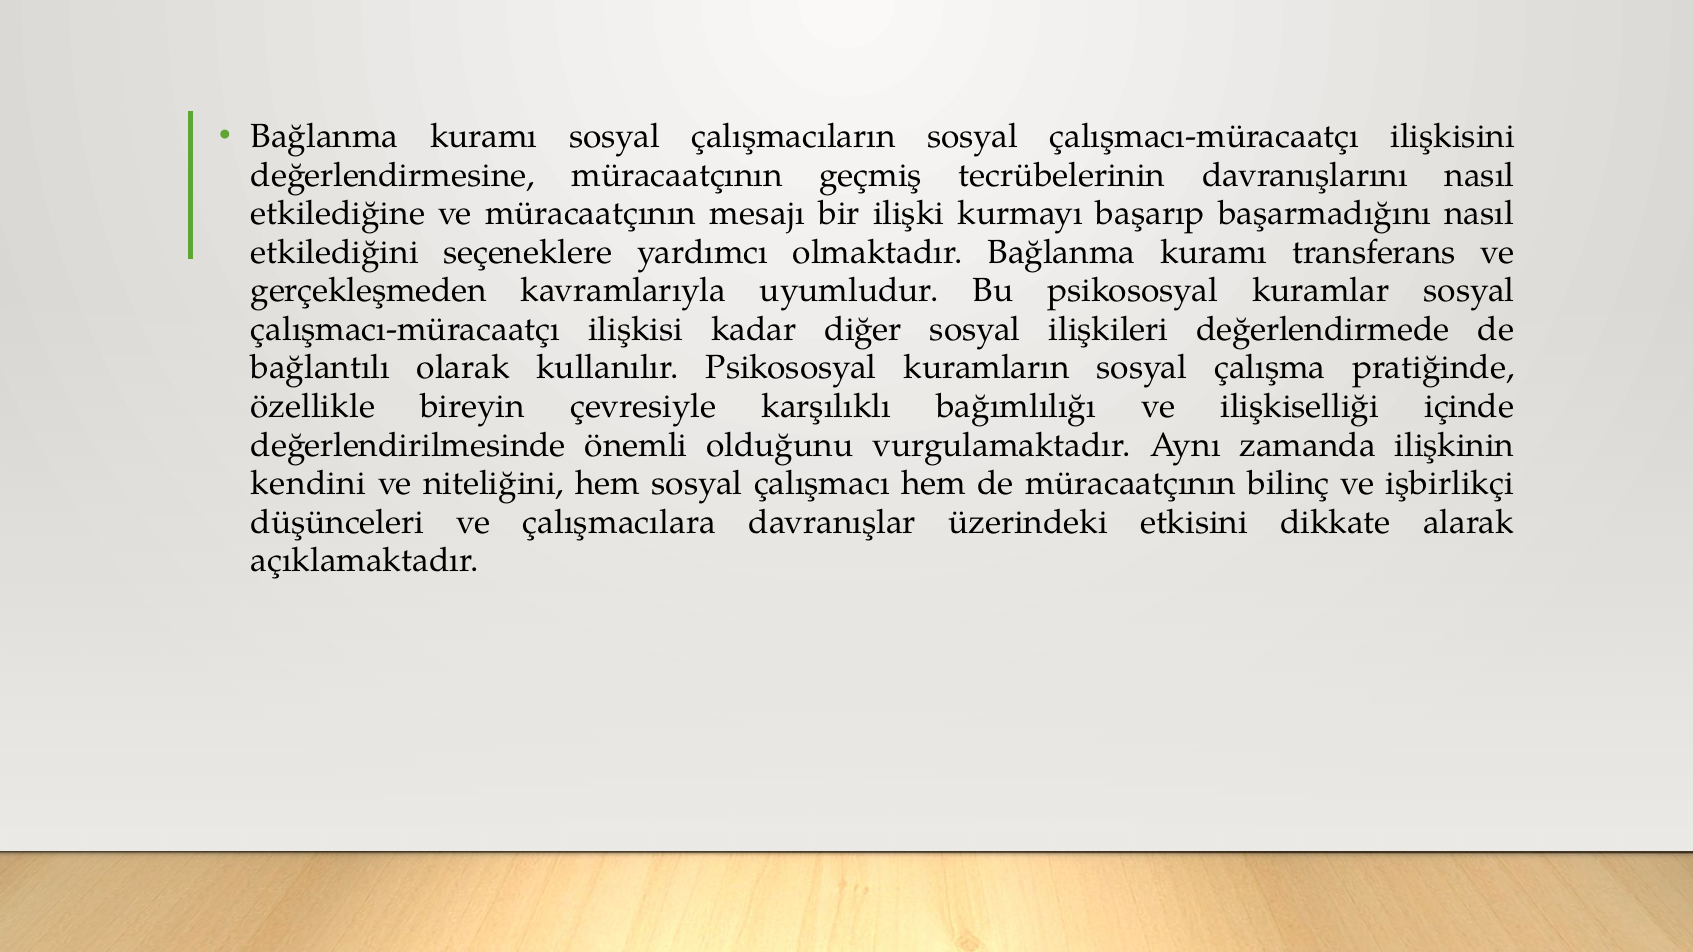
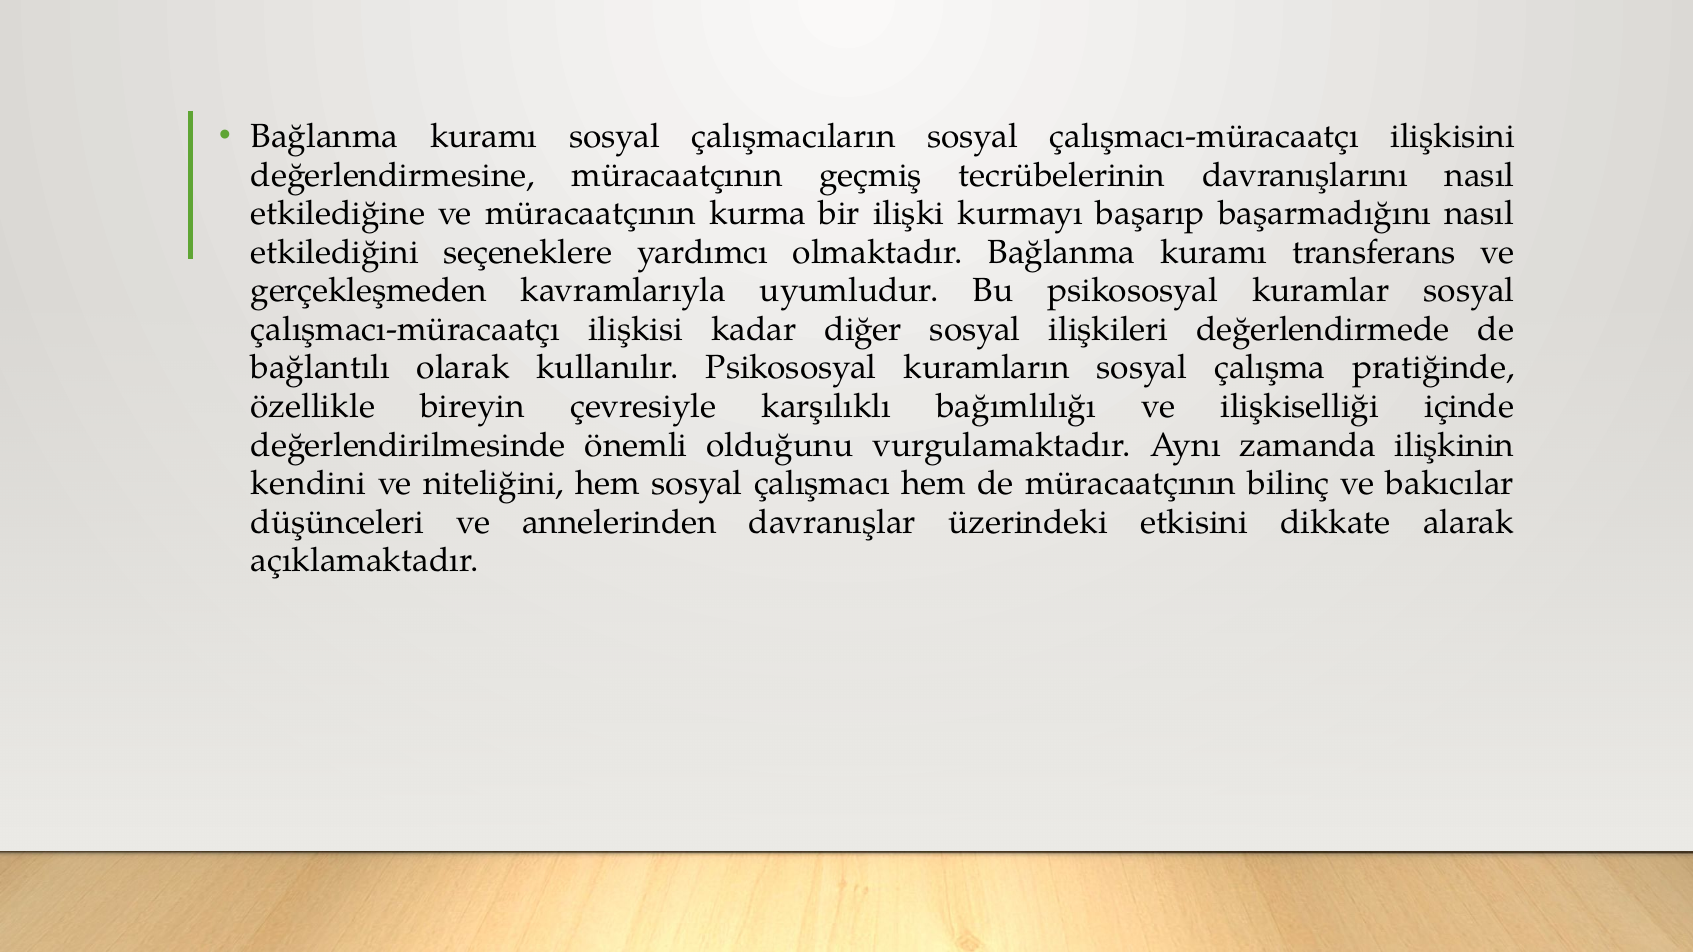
mesajı: mesajı -> kurma
işbirlikçi: işbirlikçi -> bakıcılar
çalışmacılara: çalışmacılara -> annelerinden
